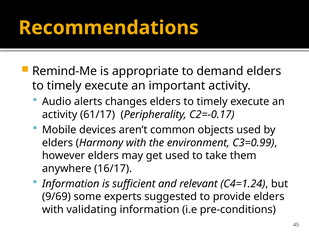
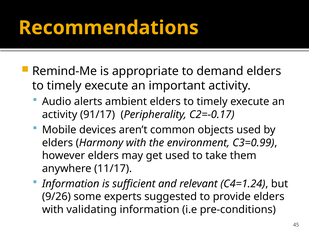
changes: changes -> ambient
61/17: 61/17 -> 91/17
16/17: 16/17 -> 11/17
9/69: 9/69 -> 9/26
